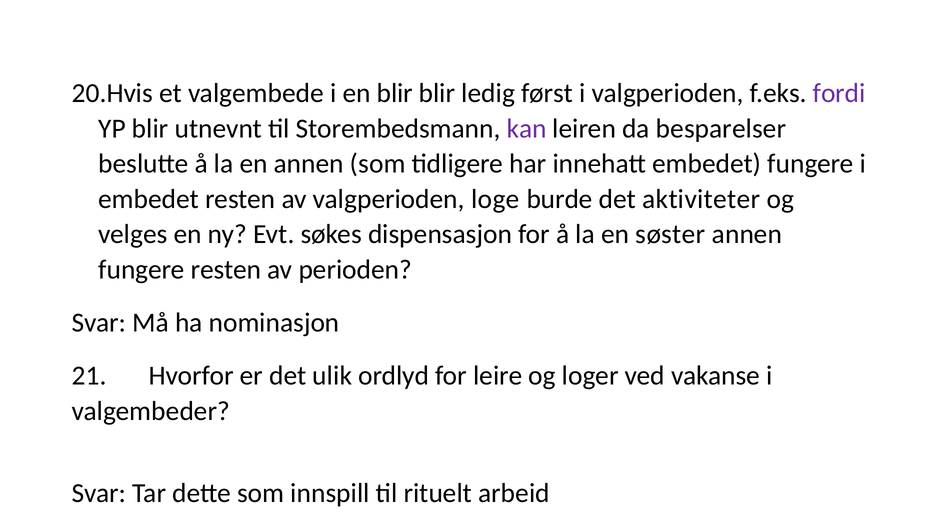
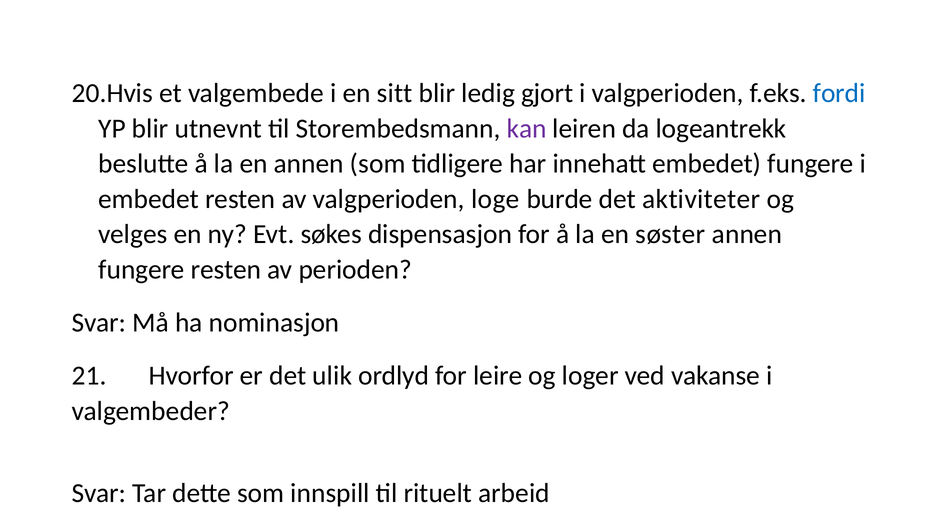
en blir: blir -> sitt
først: først -> gjort
fordi colour: purple -> blue
besparelser: besparelser -> logeantrekk
